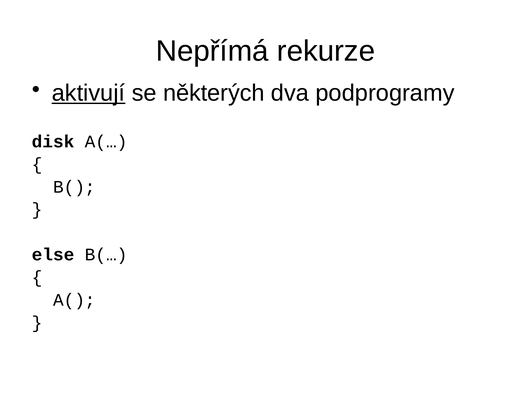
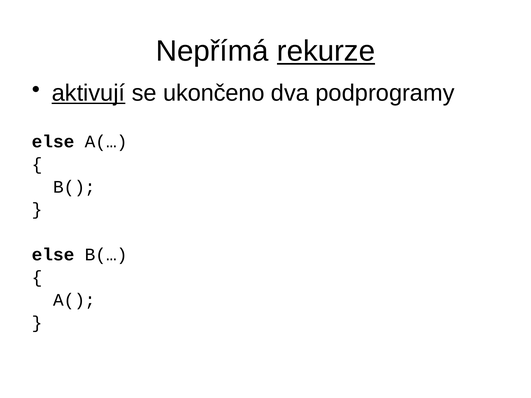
rekurze underline: none -> present
některých: některých -> ukončeno
disk at (53, 142): disk -> else
